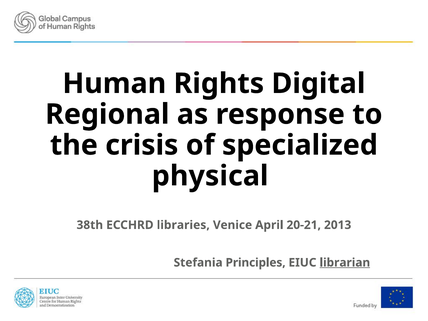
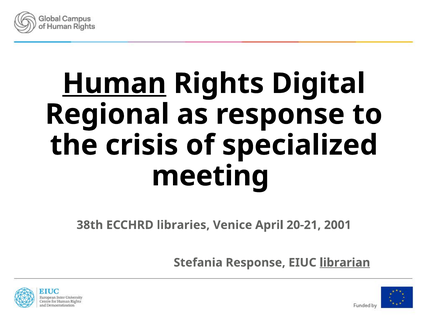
Human underline: none -> present
physical: physical -> meeting
2013: 2013 -> 2001
Stefania Principles: Principles -> Response
